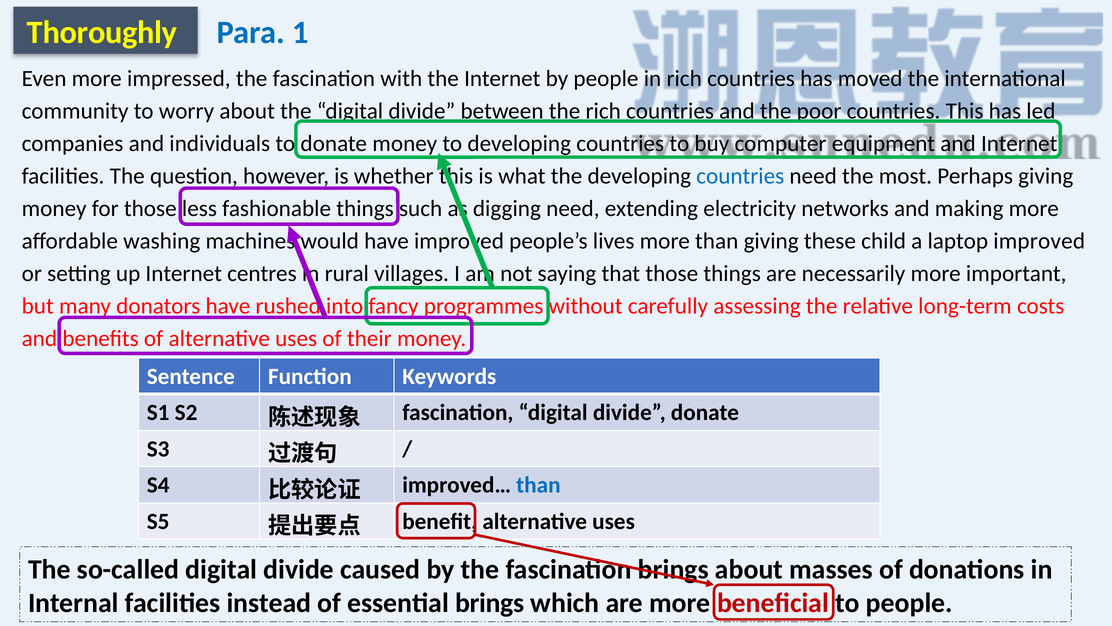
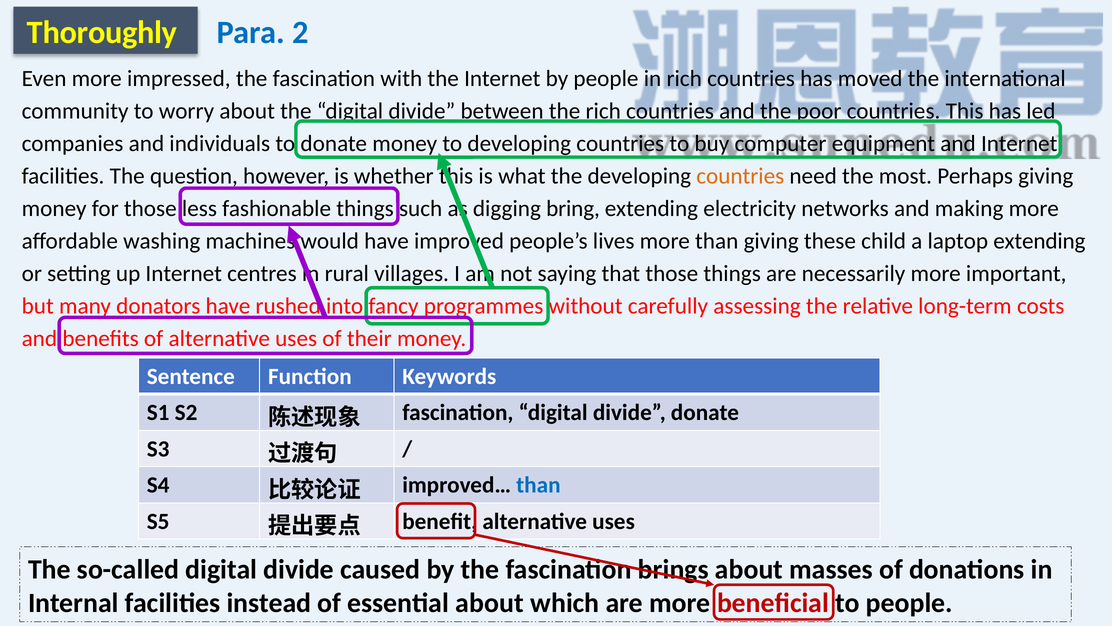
1: 1 -> 2
countries at (740, 176) colour: blue -> orange
need at (573, 208): need -> bring
laptop improved: improved -> extending
essential brings: brings -> about
